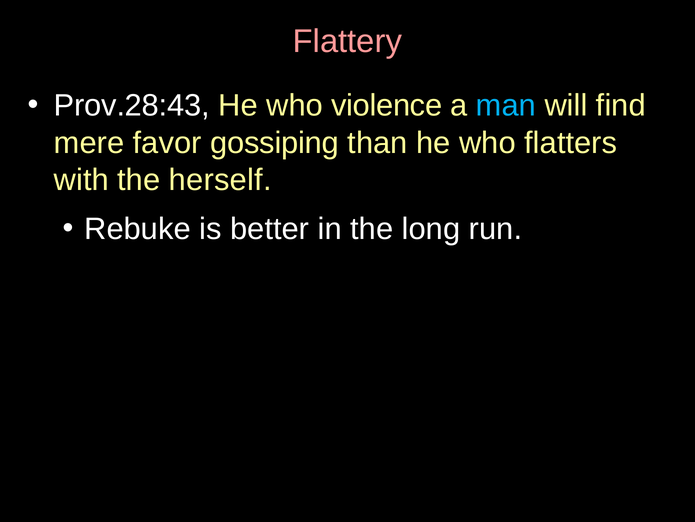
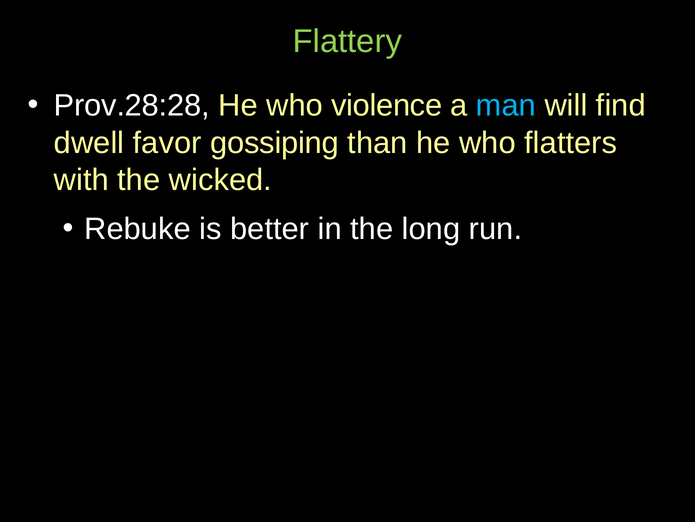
Flattery colour: pink -> light green
Prov.28:43: Prov.28:43 -> Prov.28:28
mere: mere -> dwell
herself: herself -> wicked
